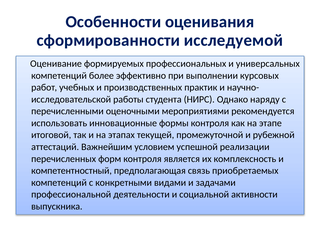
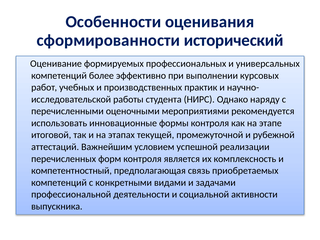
исследуемой: исследуемой -> исторический
